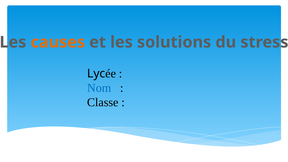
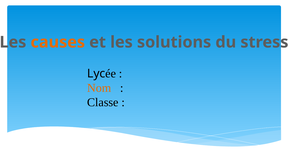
Nom colour: blue -> orange
